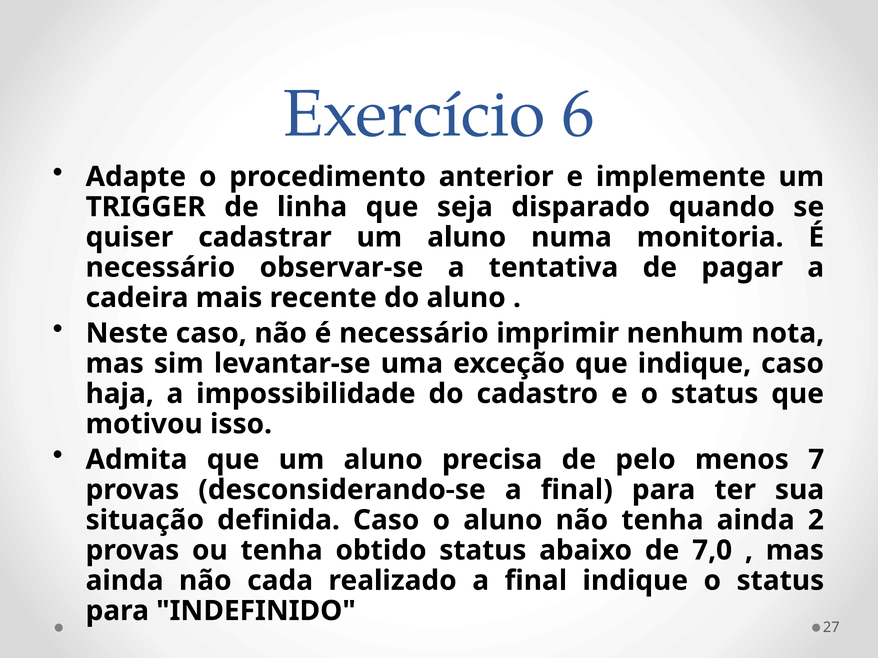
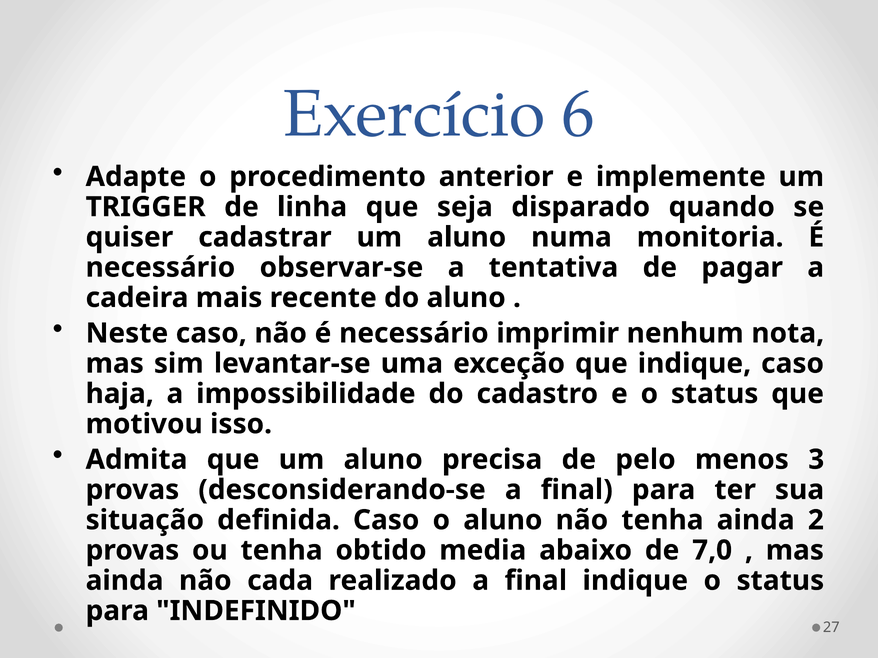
7: 7 -> 3
obtido status: status -> media
